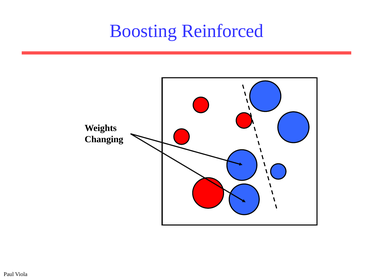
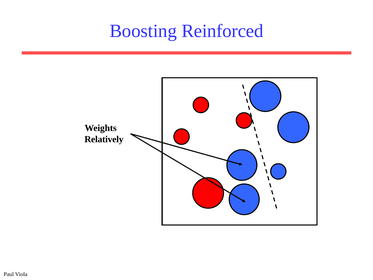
Changing: Changing -> Relatively
